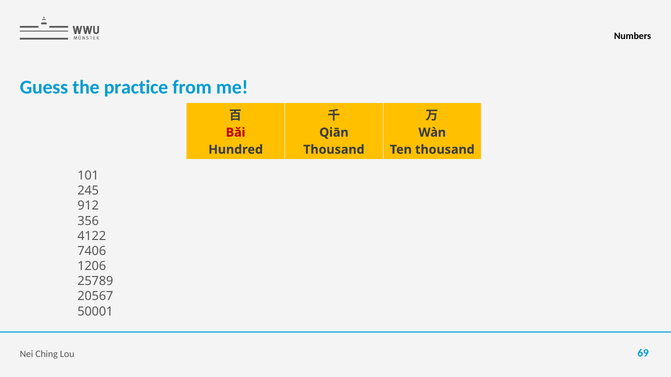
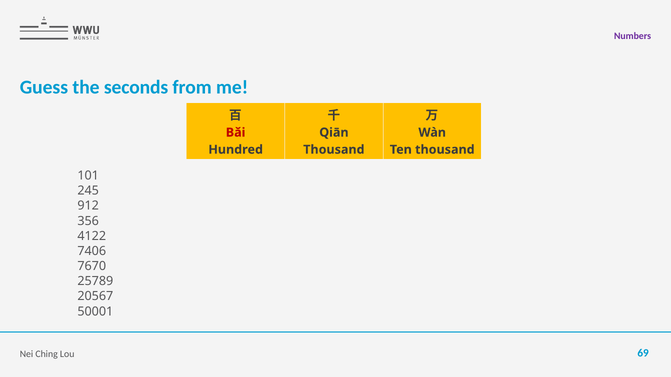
Numbers colour: black -> purple
practice: practice -> seconds
1206: 1206 -> 7670
